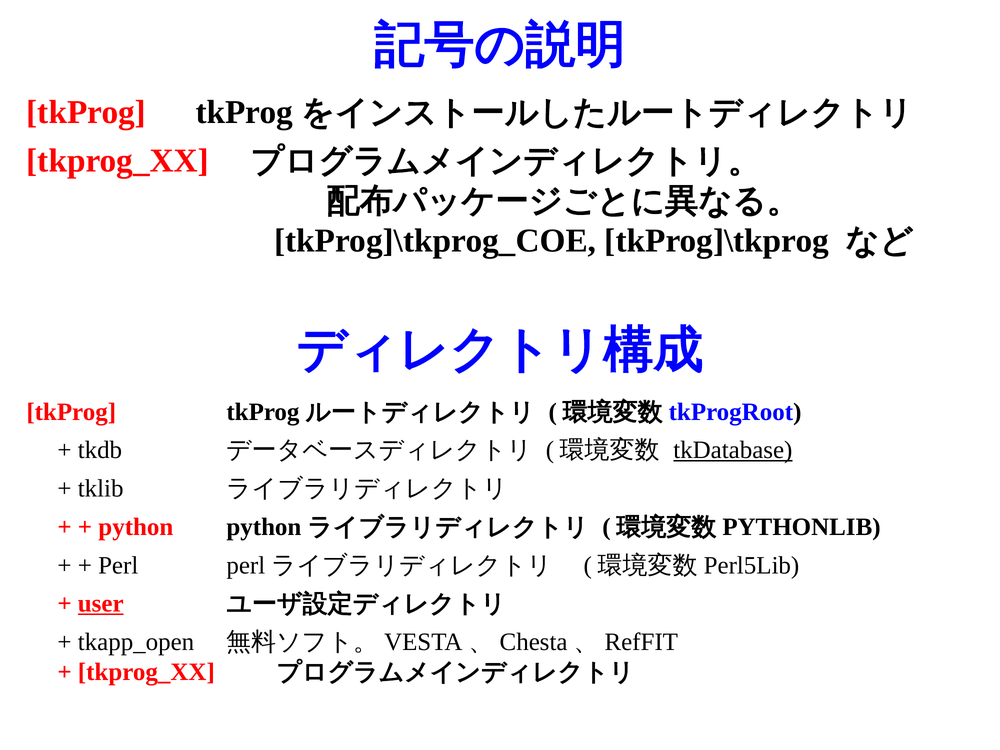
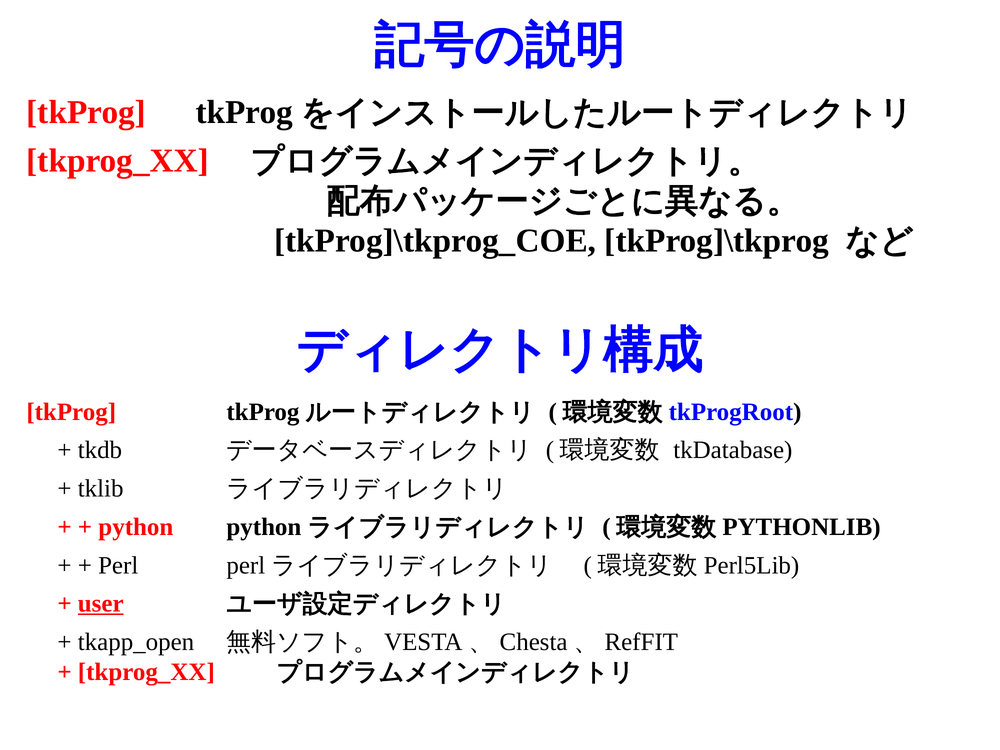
tkDatabase underline: present -> none
